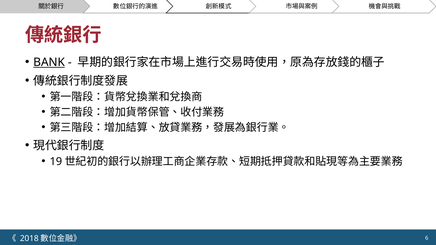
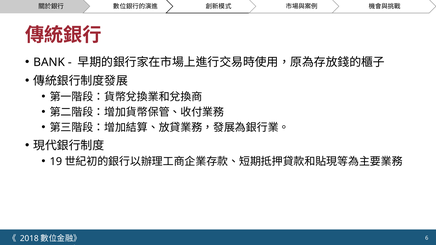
BANK underline: present -> none
